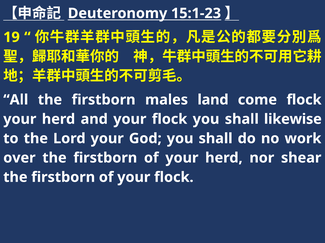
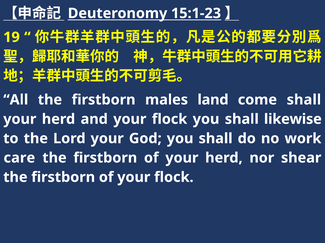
come flock: flock -> shall
over: over -> care
